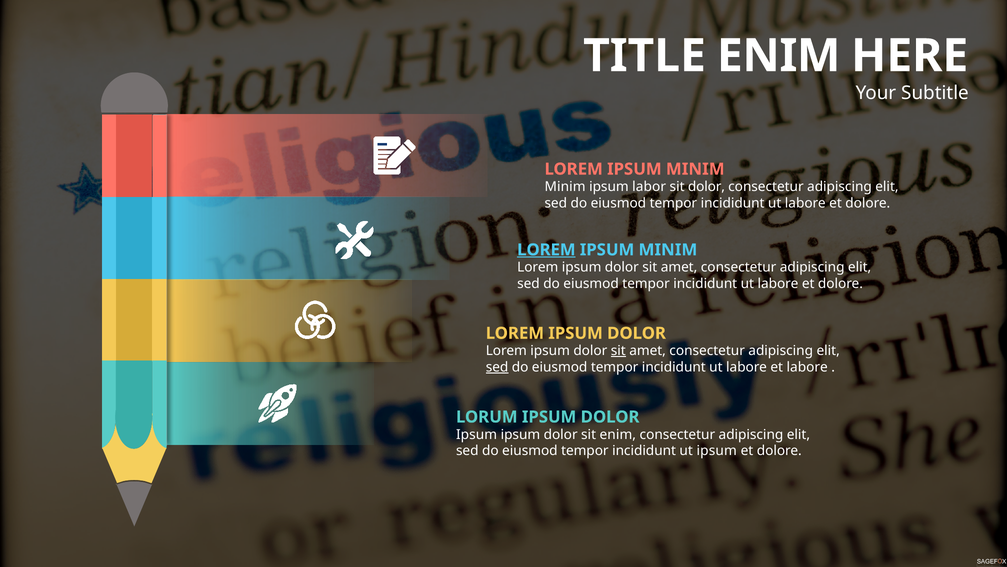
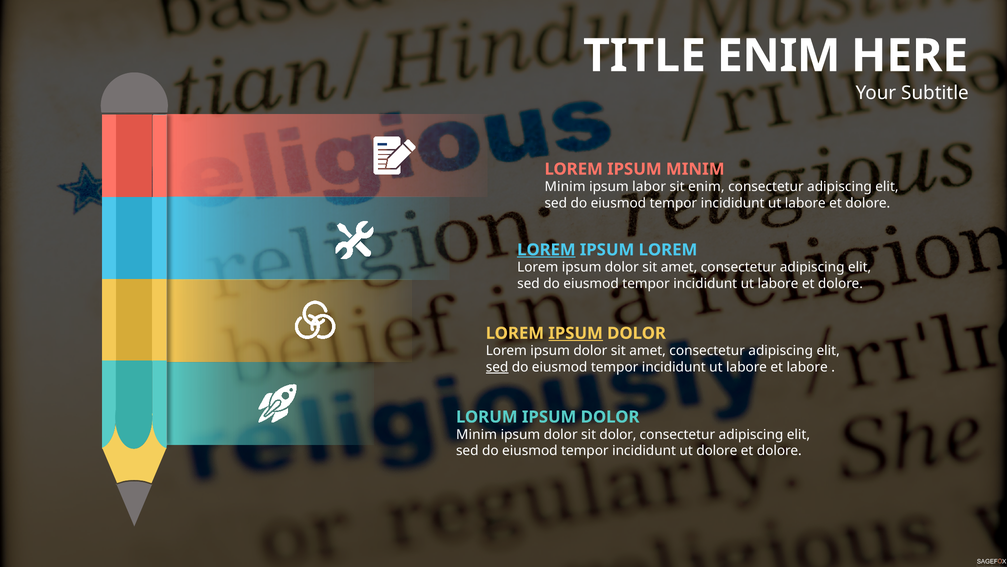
sit dolor: dolor -> enim
MINIM at (668, 250): MINIM -> LOREM
IPSUM at (576, 333) underline: none -> present
sit at (618, 350) underline: present -> none
Ipsum at (477, 434): Ipsum -> Minim
sit enim: enim -> dolor
ut ipsum: ipsum -> dolore
